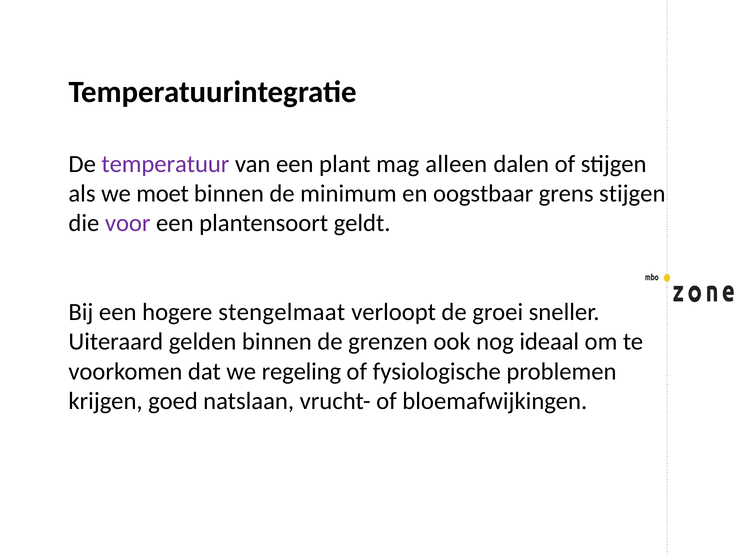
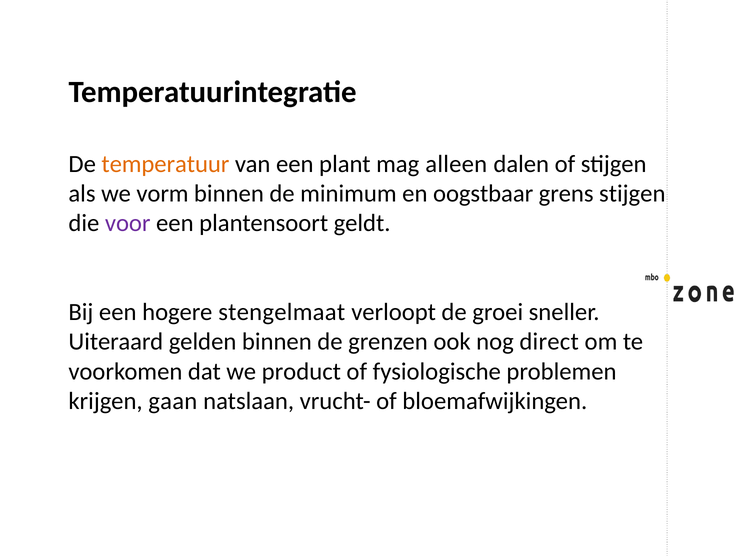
temperatuur colour: purple -> orange
moet: moet -> vorm
ideaal: ideaal -> direct
regeling: regeling -> product
goed: goed -> gaan
